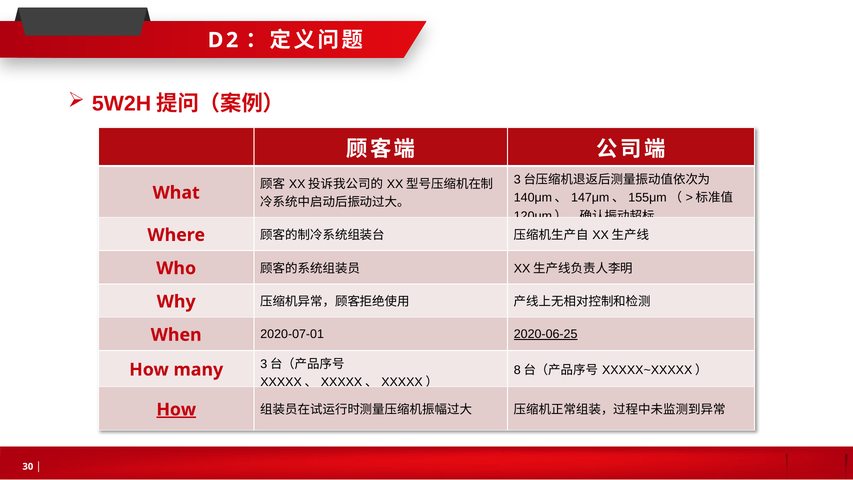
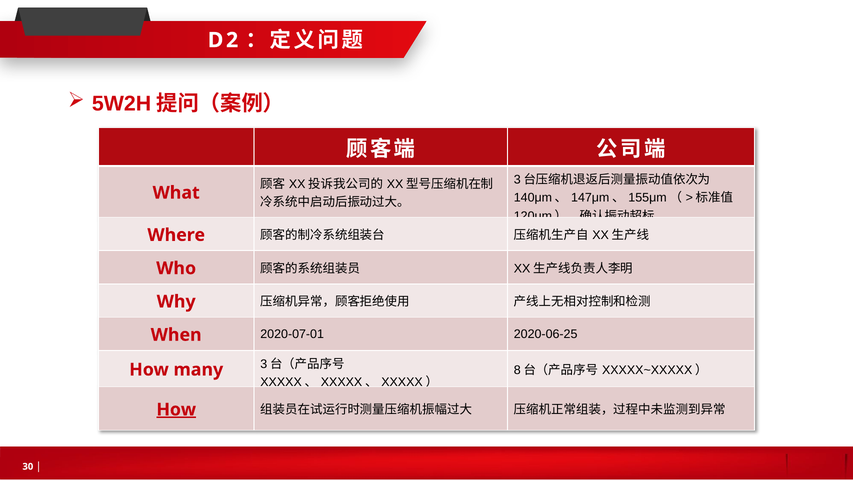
2020-06-25 underline: present -> none
